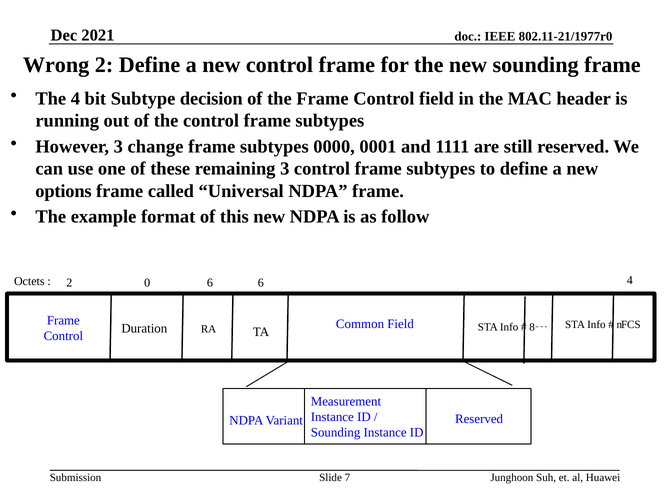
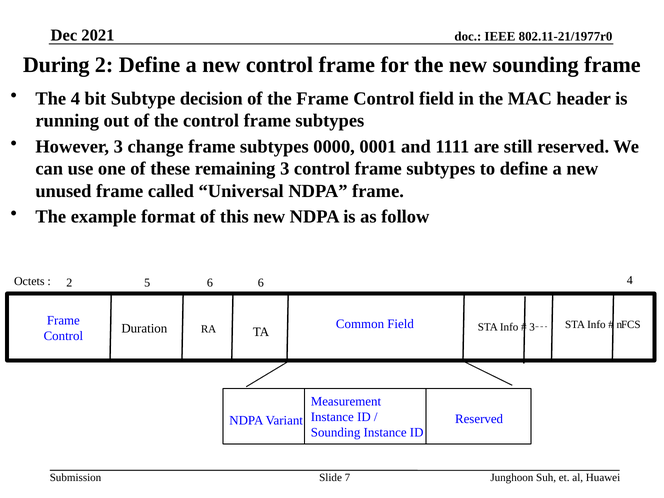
Wrong: Wrong -> During
options: options -> unused
0: 0 -> 5
8 at (532, 327): 8 -> 3
